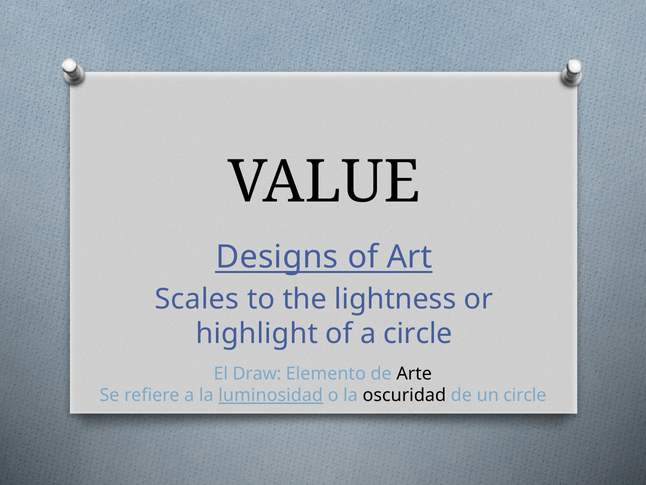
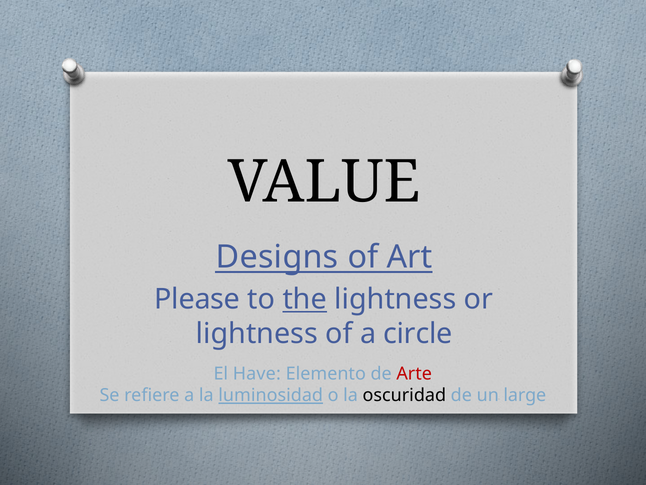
Scales: Scales -> Please
the underline: none -> present
highlight at (257, 334): highlight -> lightness
Draw: Draw -> Have
Arte colour: black -> red
un circle: circle -> large
